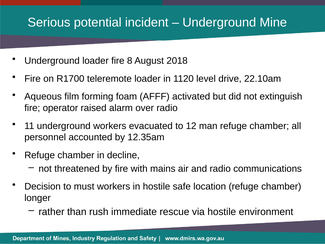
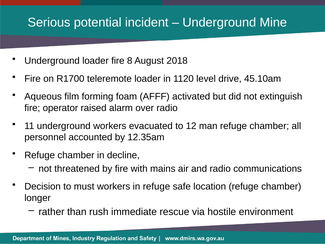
22.10am: 22.10am -> 45.10am
in hostile: hostile -> refuge
